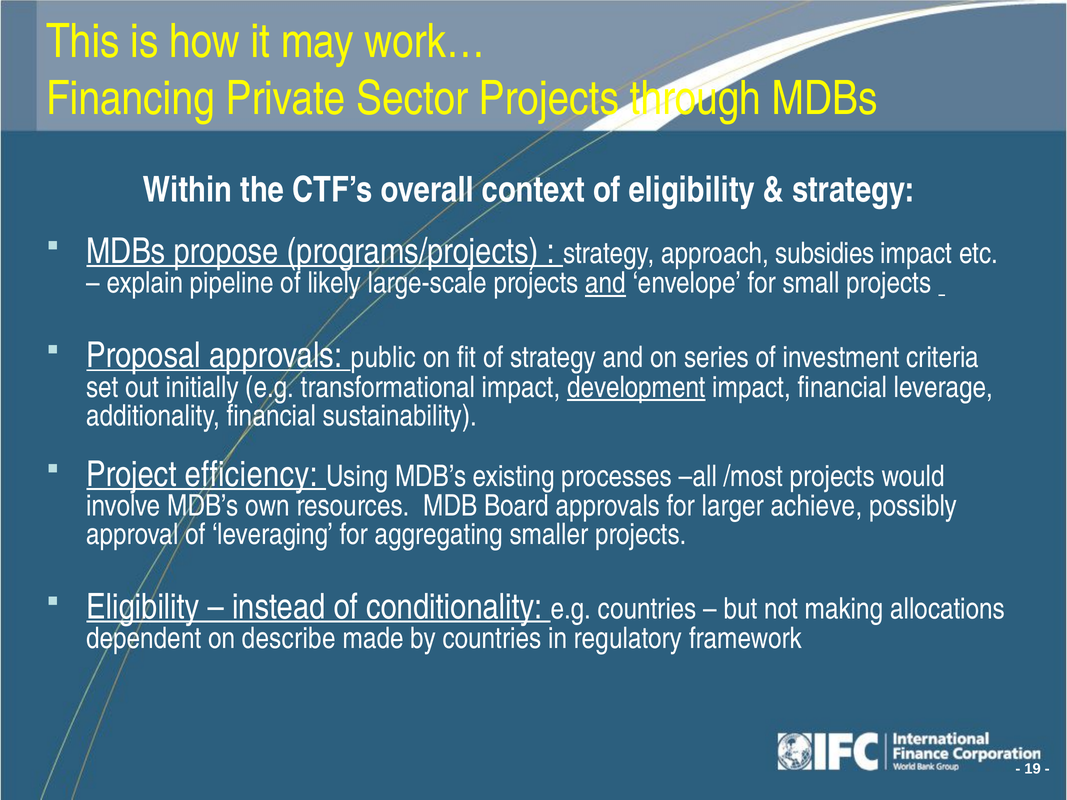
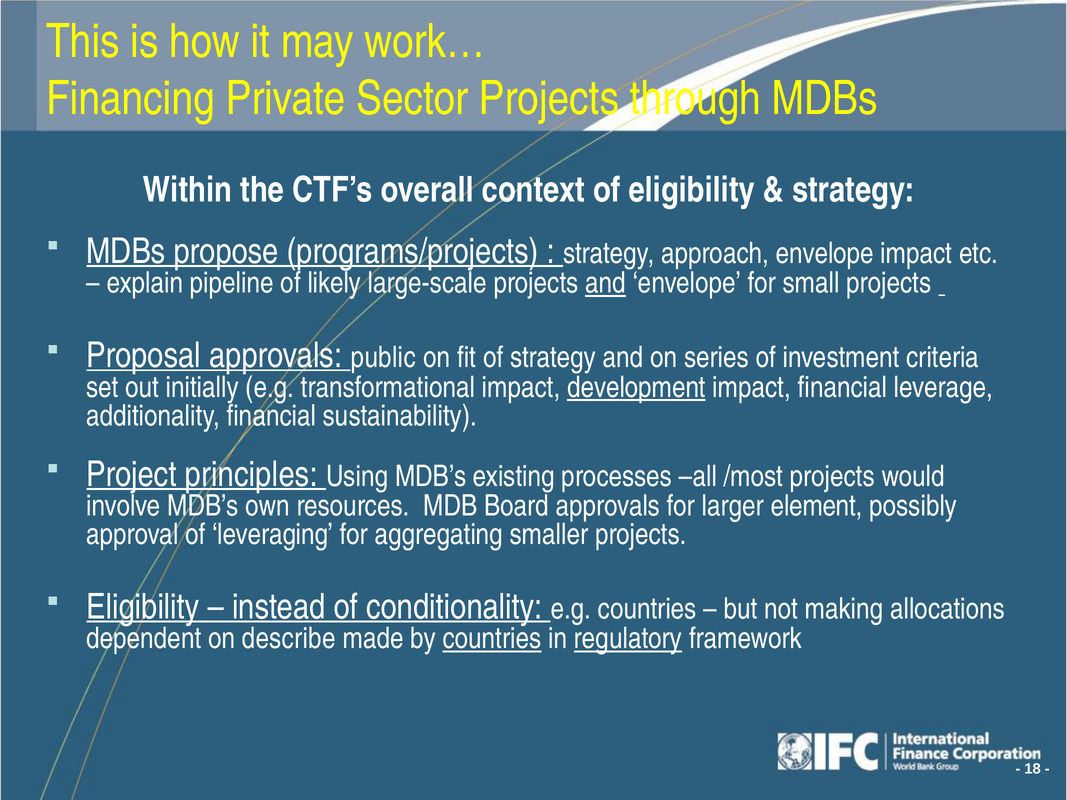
approach subsidies: subsidies -> envelope
efficiency: efficiency -> principles
achieve: achieve -> element
countries at (492, 639) underline: none -> present
regulatory underline: none -> present
19: 19 -> 18
